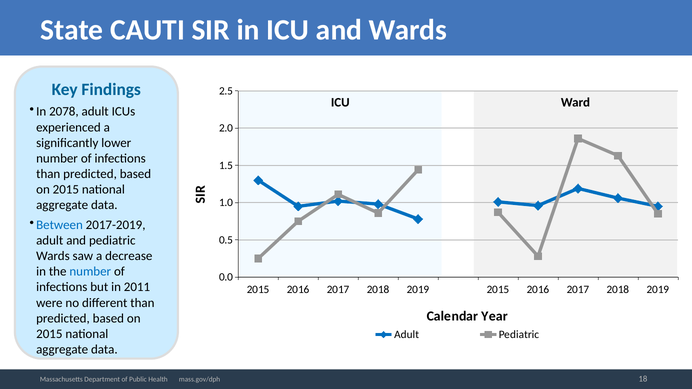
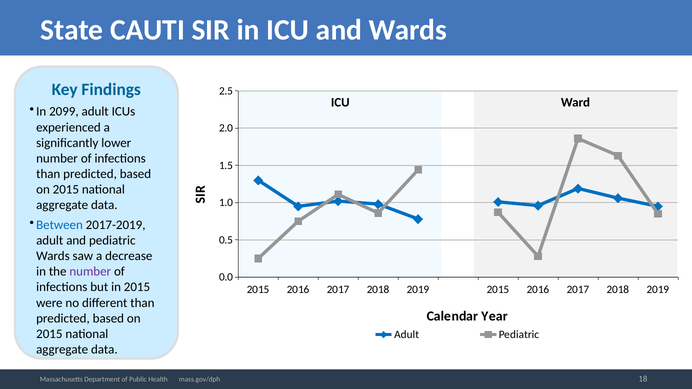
2078: 2078 -> 2099
number at (90, 272) colour: blue -> purple
in 2011: 2011 -> 2015
